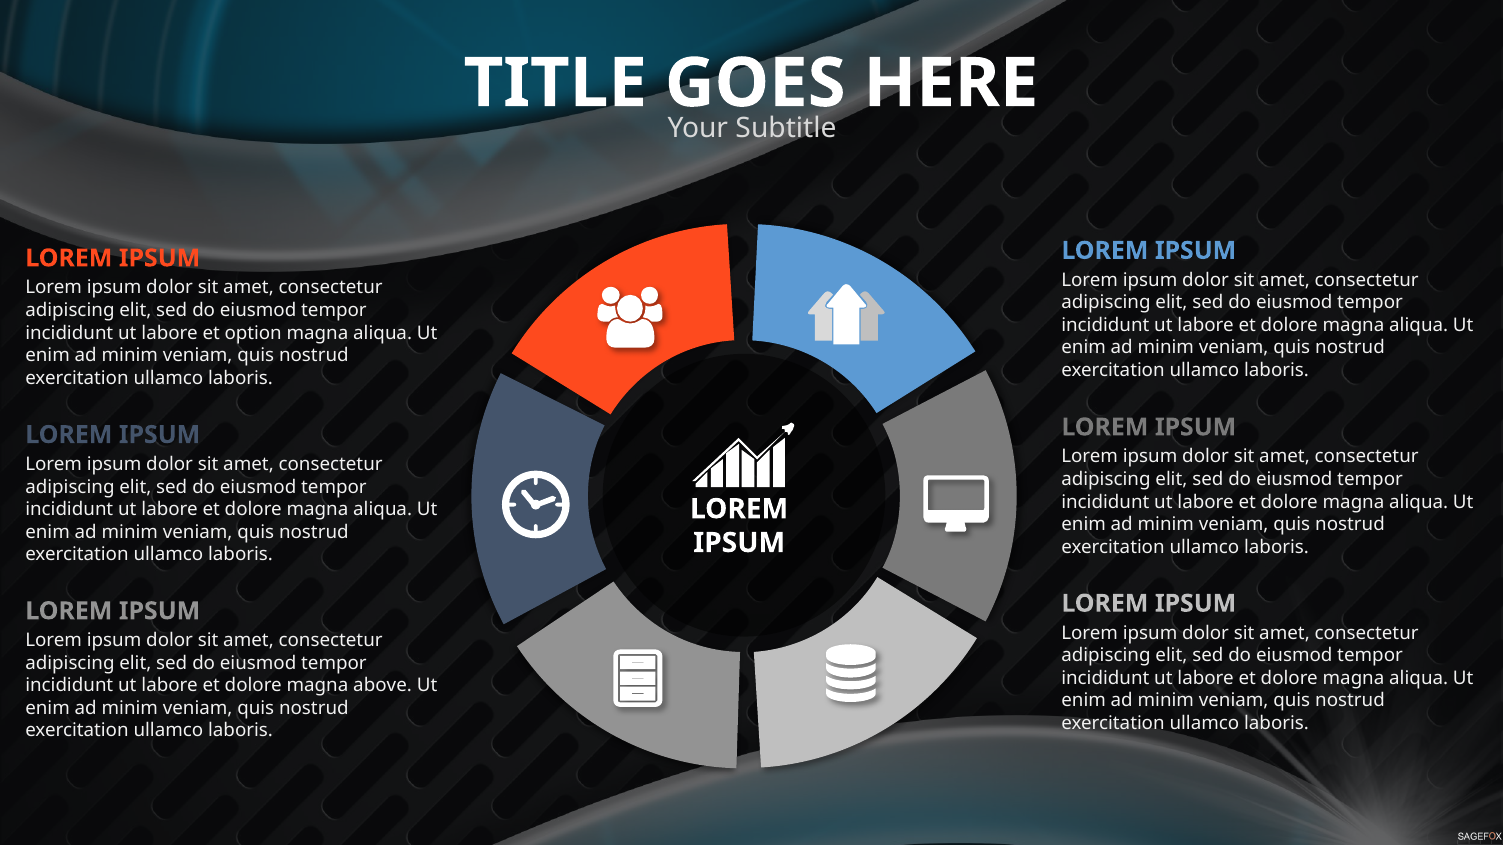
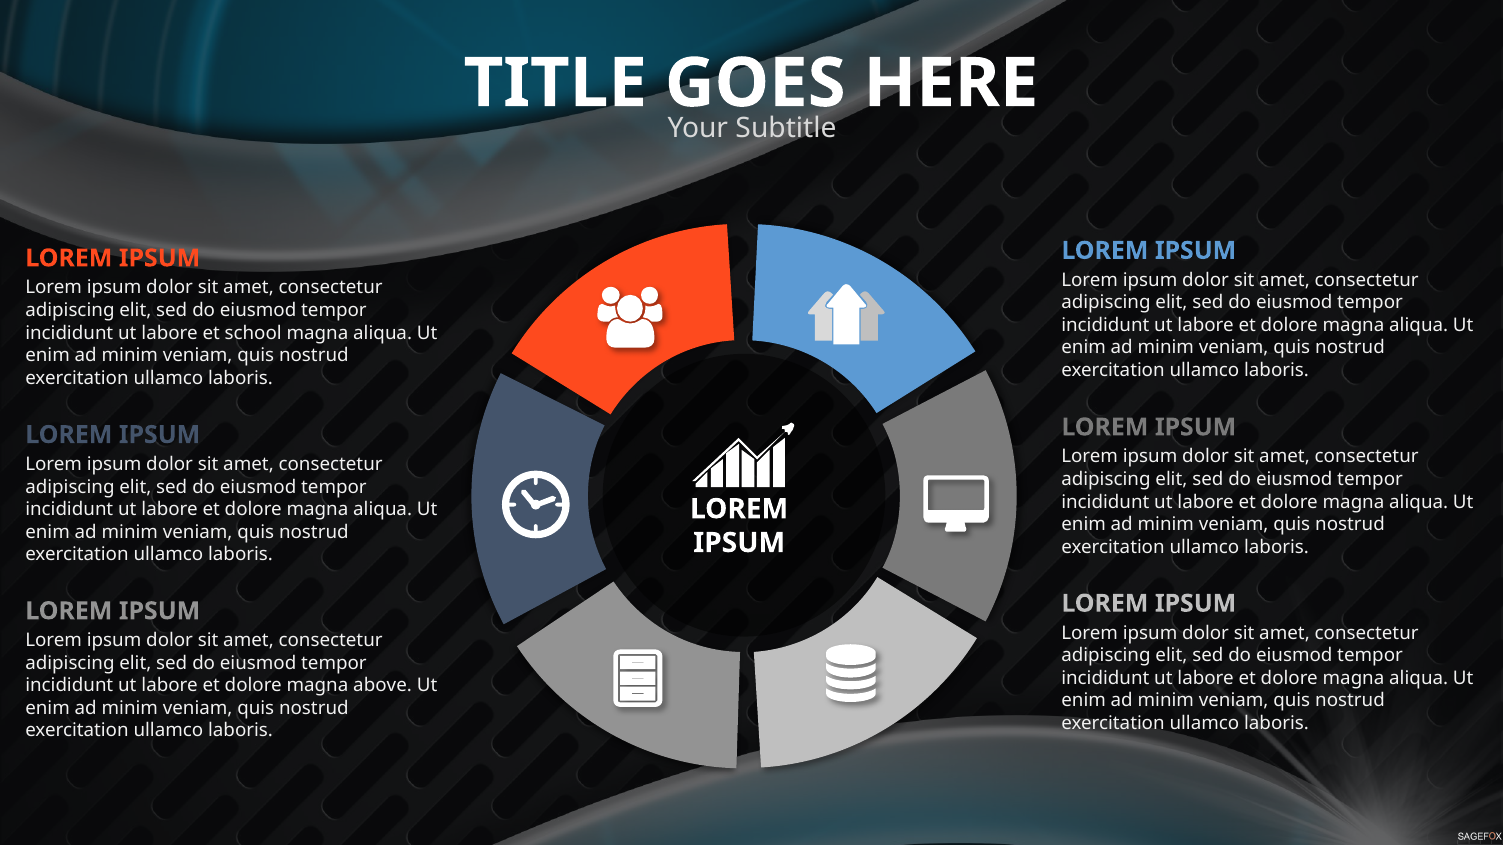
option: option -> school
